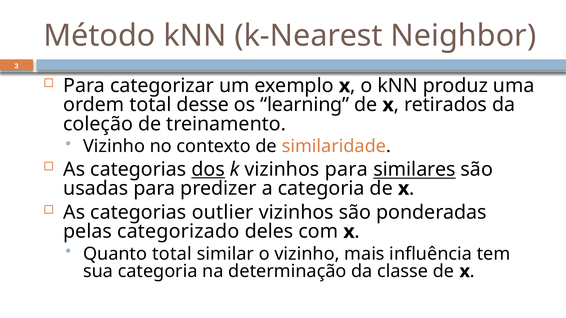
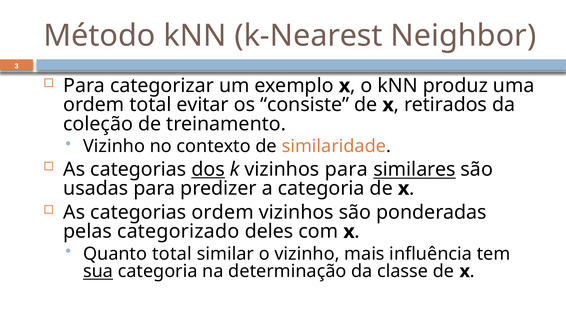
desse: desse -> evitar
learning: learning -> consiste
categorias outlier: outlier -> ordem
sua underline: none -> present
